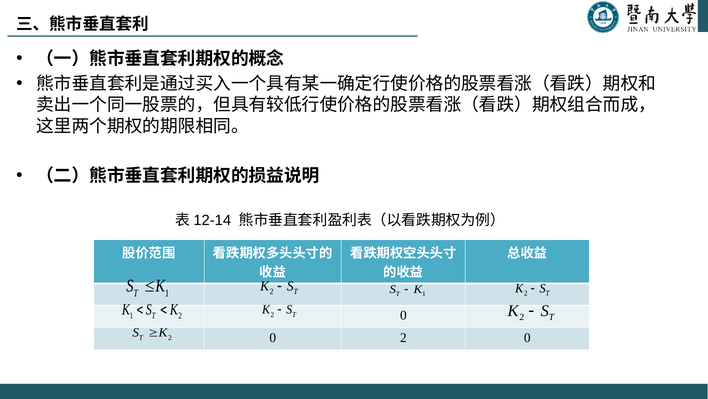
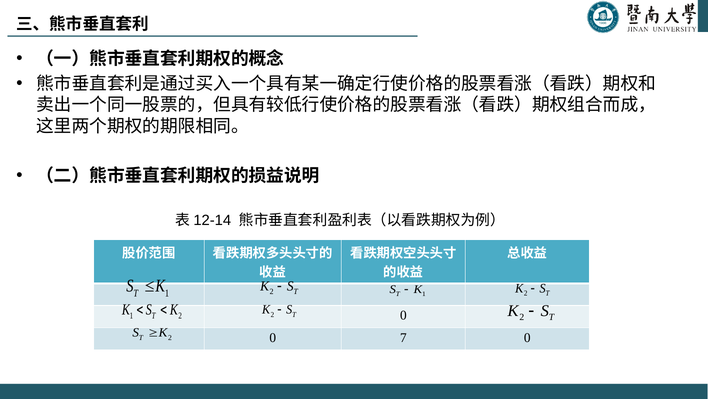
0 2: 2 -> 7
